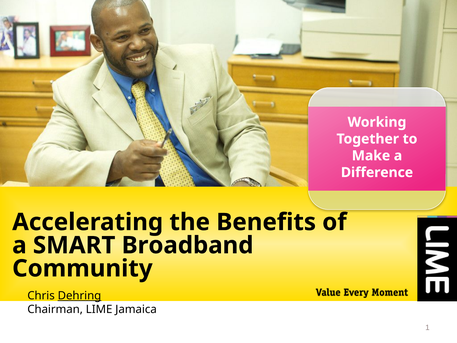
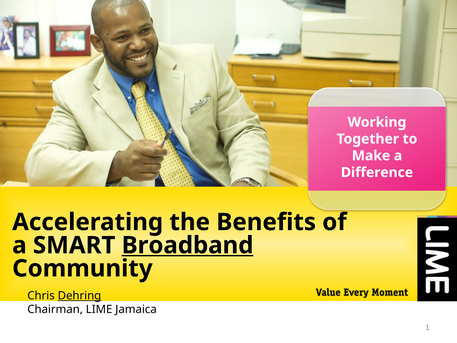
Broadband underline: none -> present
